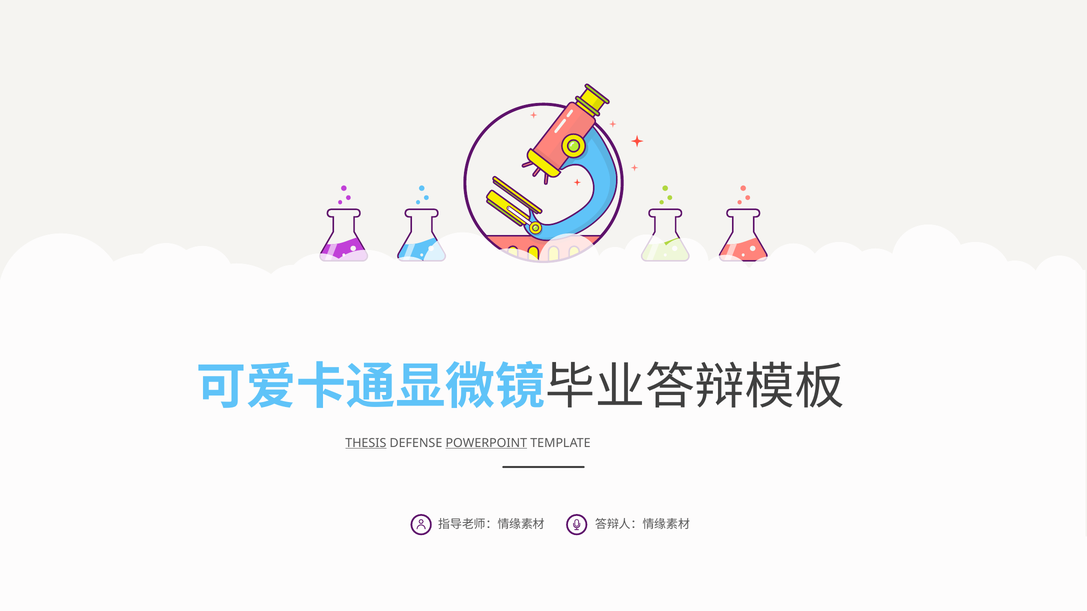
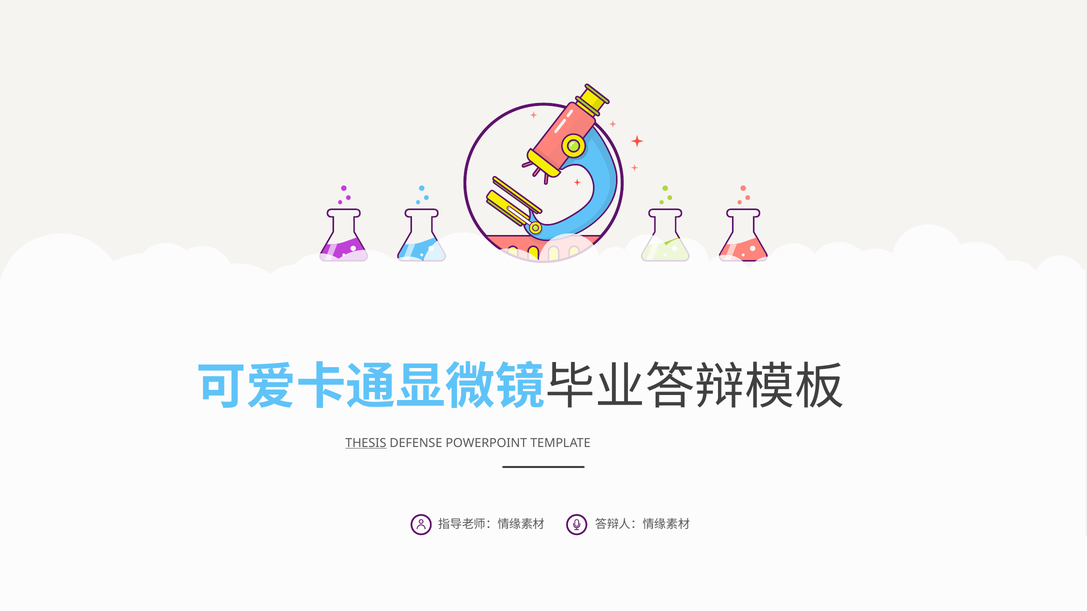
POWERPOINT underline: present -> none
